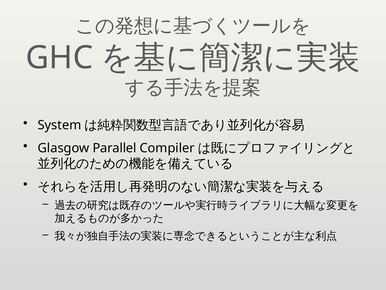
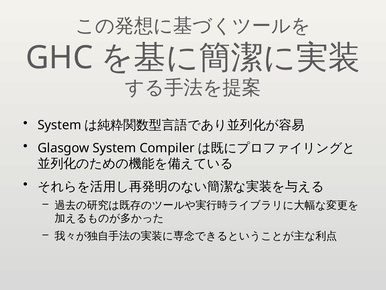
Glasgow Parallel: Parallel -> System
